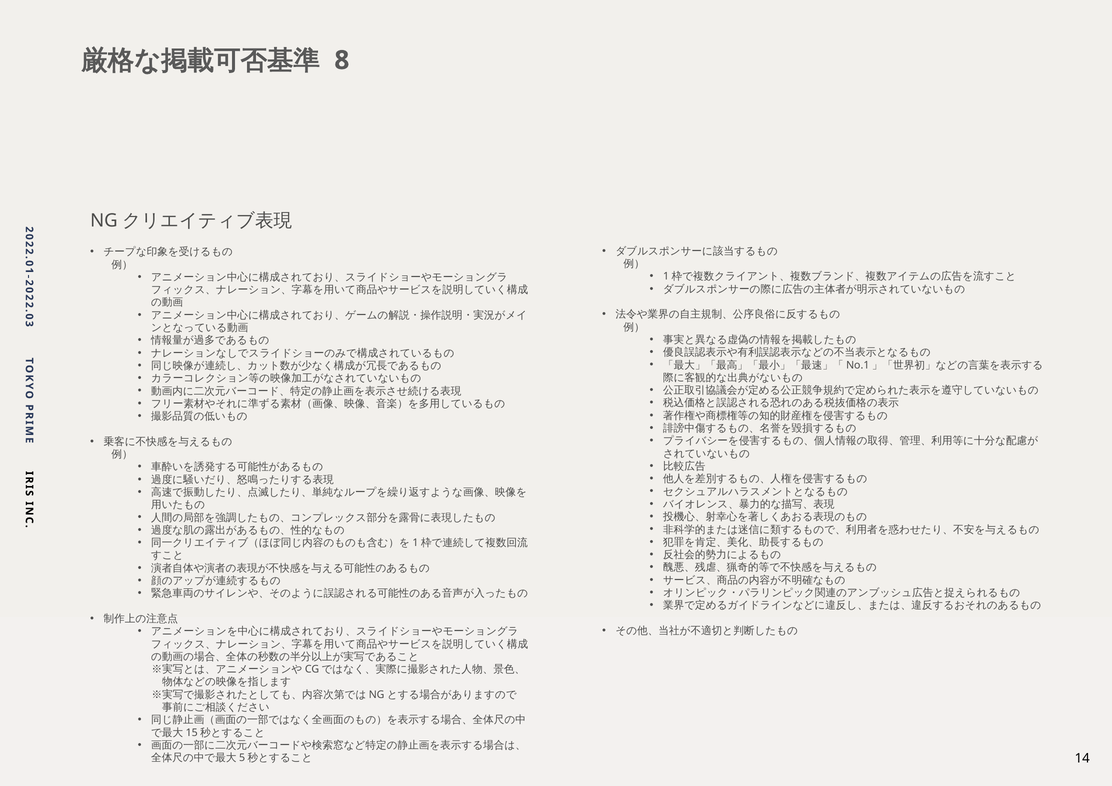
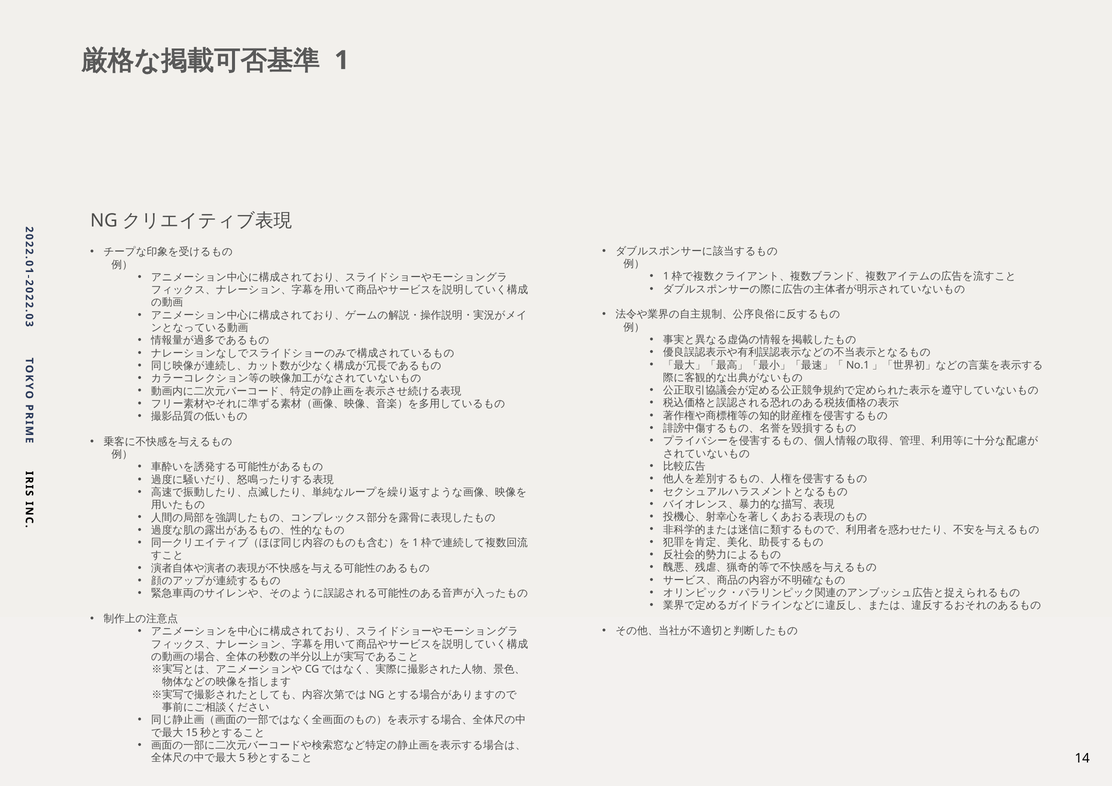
8 at (342, 60): 8 -> 1
